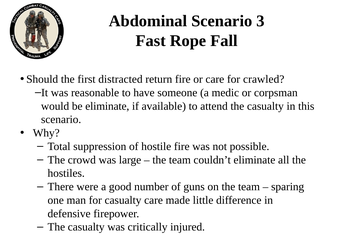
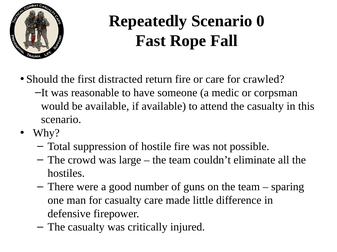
Abdominal: Abdominal -> Repeatedly
3: 3 -> 0
be eliminate: eliminate -> available
